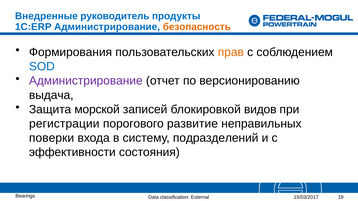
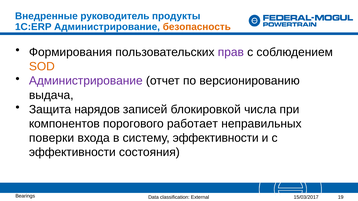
прав colour: orange -> purple
SOD colour: blue -> orange
морской: морской -> нарядов
видов: видов -> числа
регистрации: регистрации -> компонентов
развитие: развитие -> работает
систему подразделений: подразделений -> эффективности
